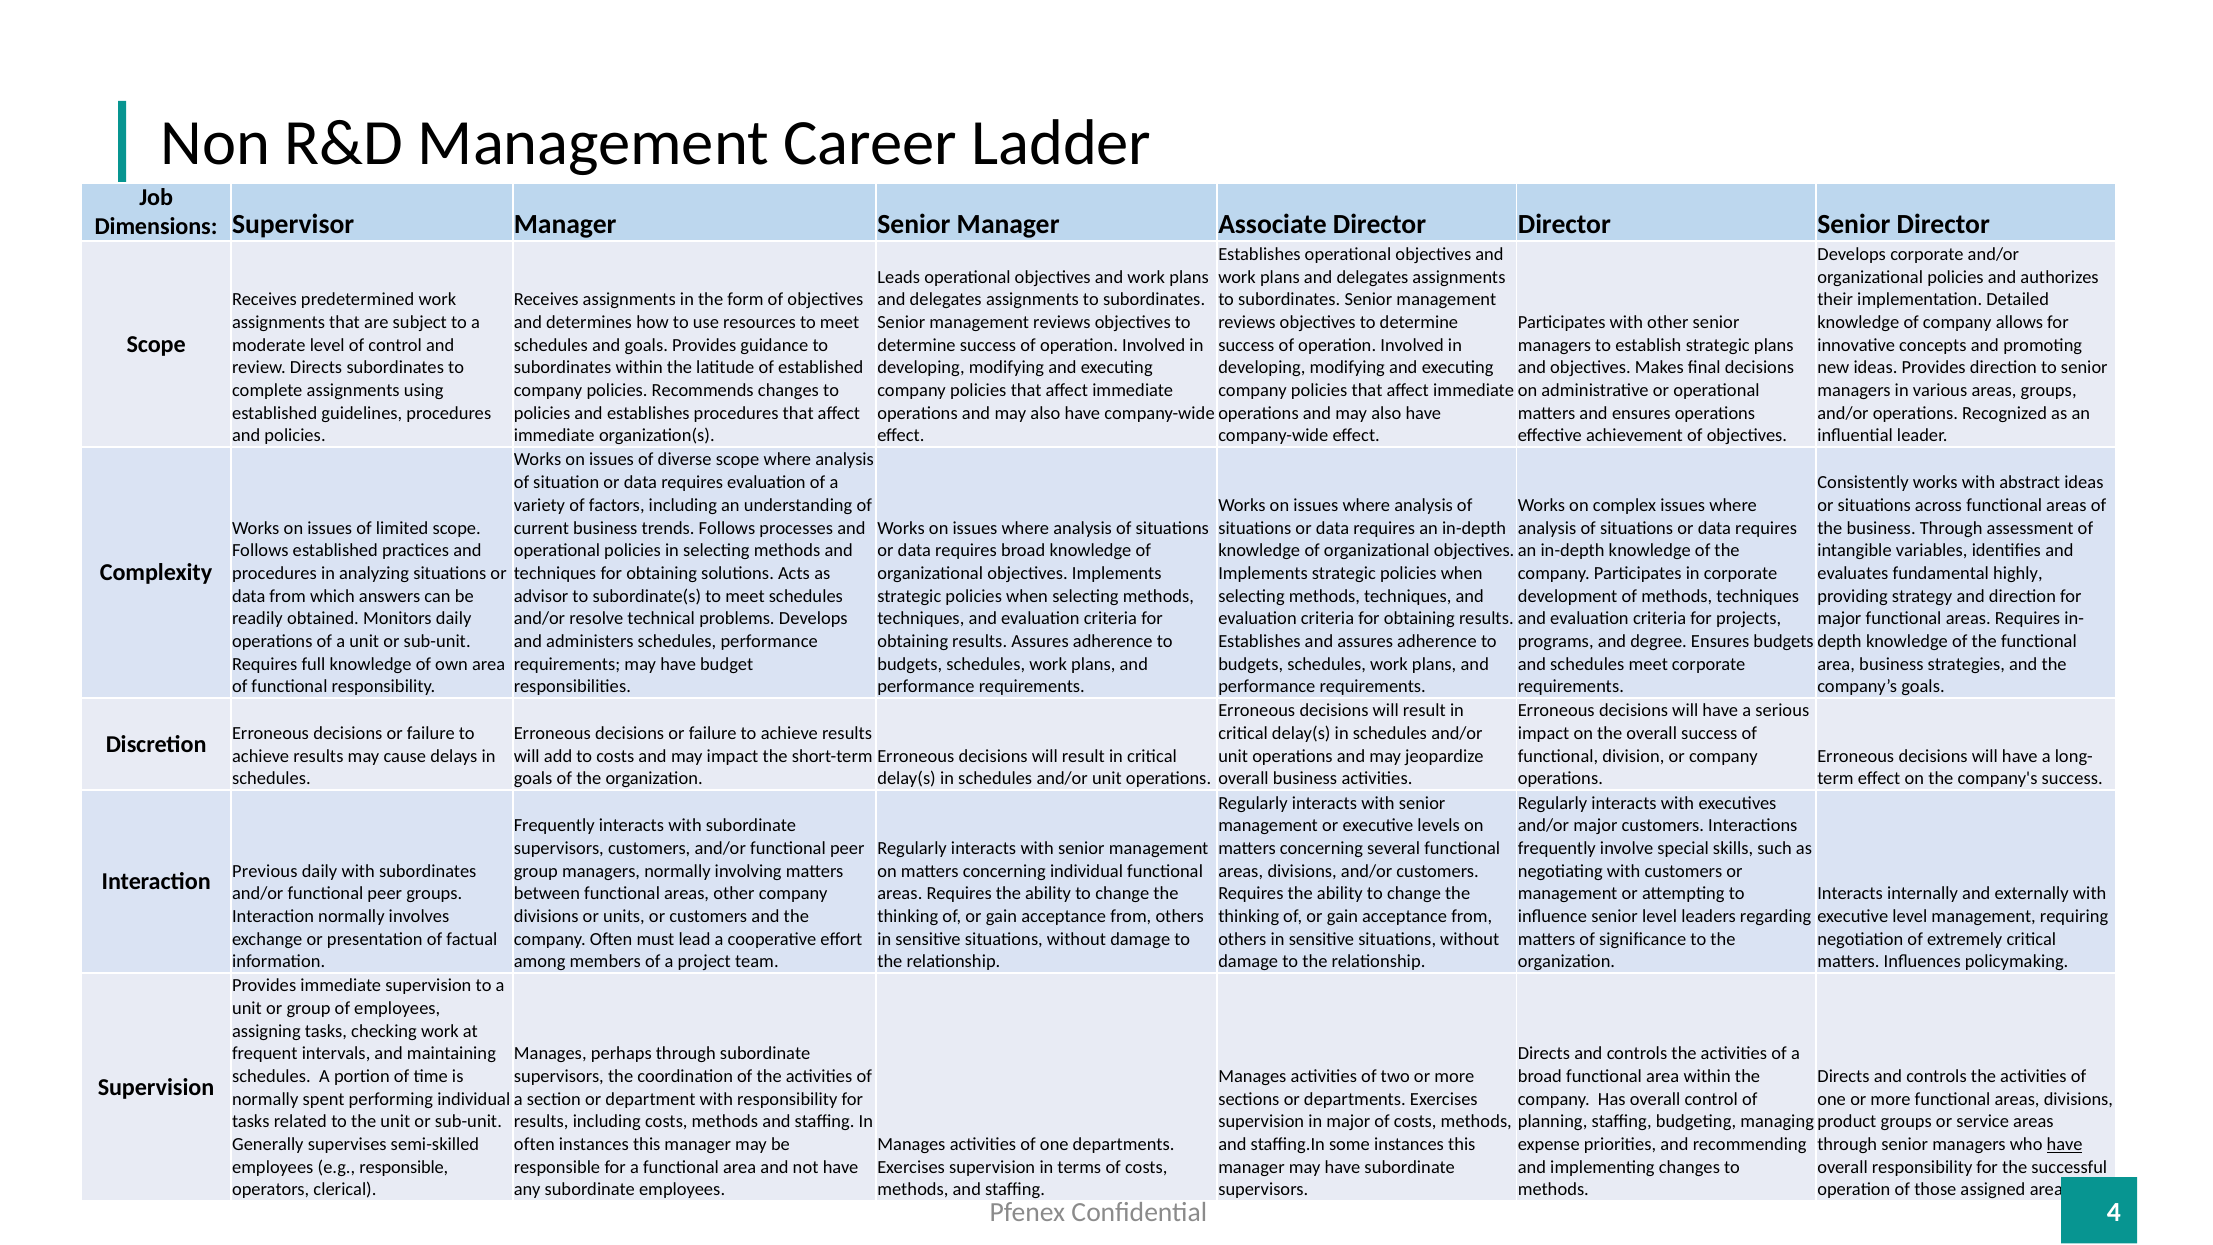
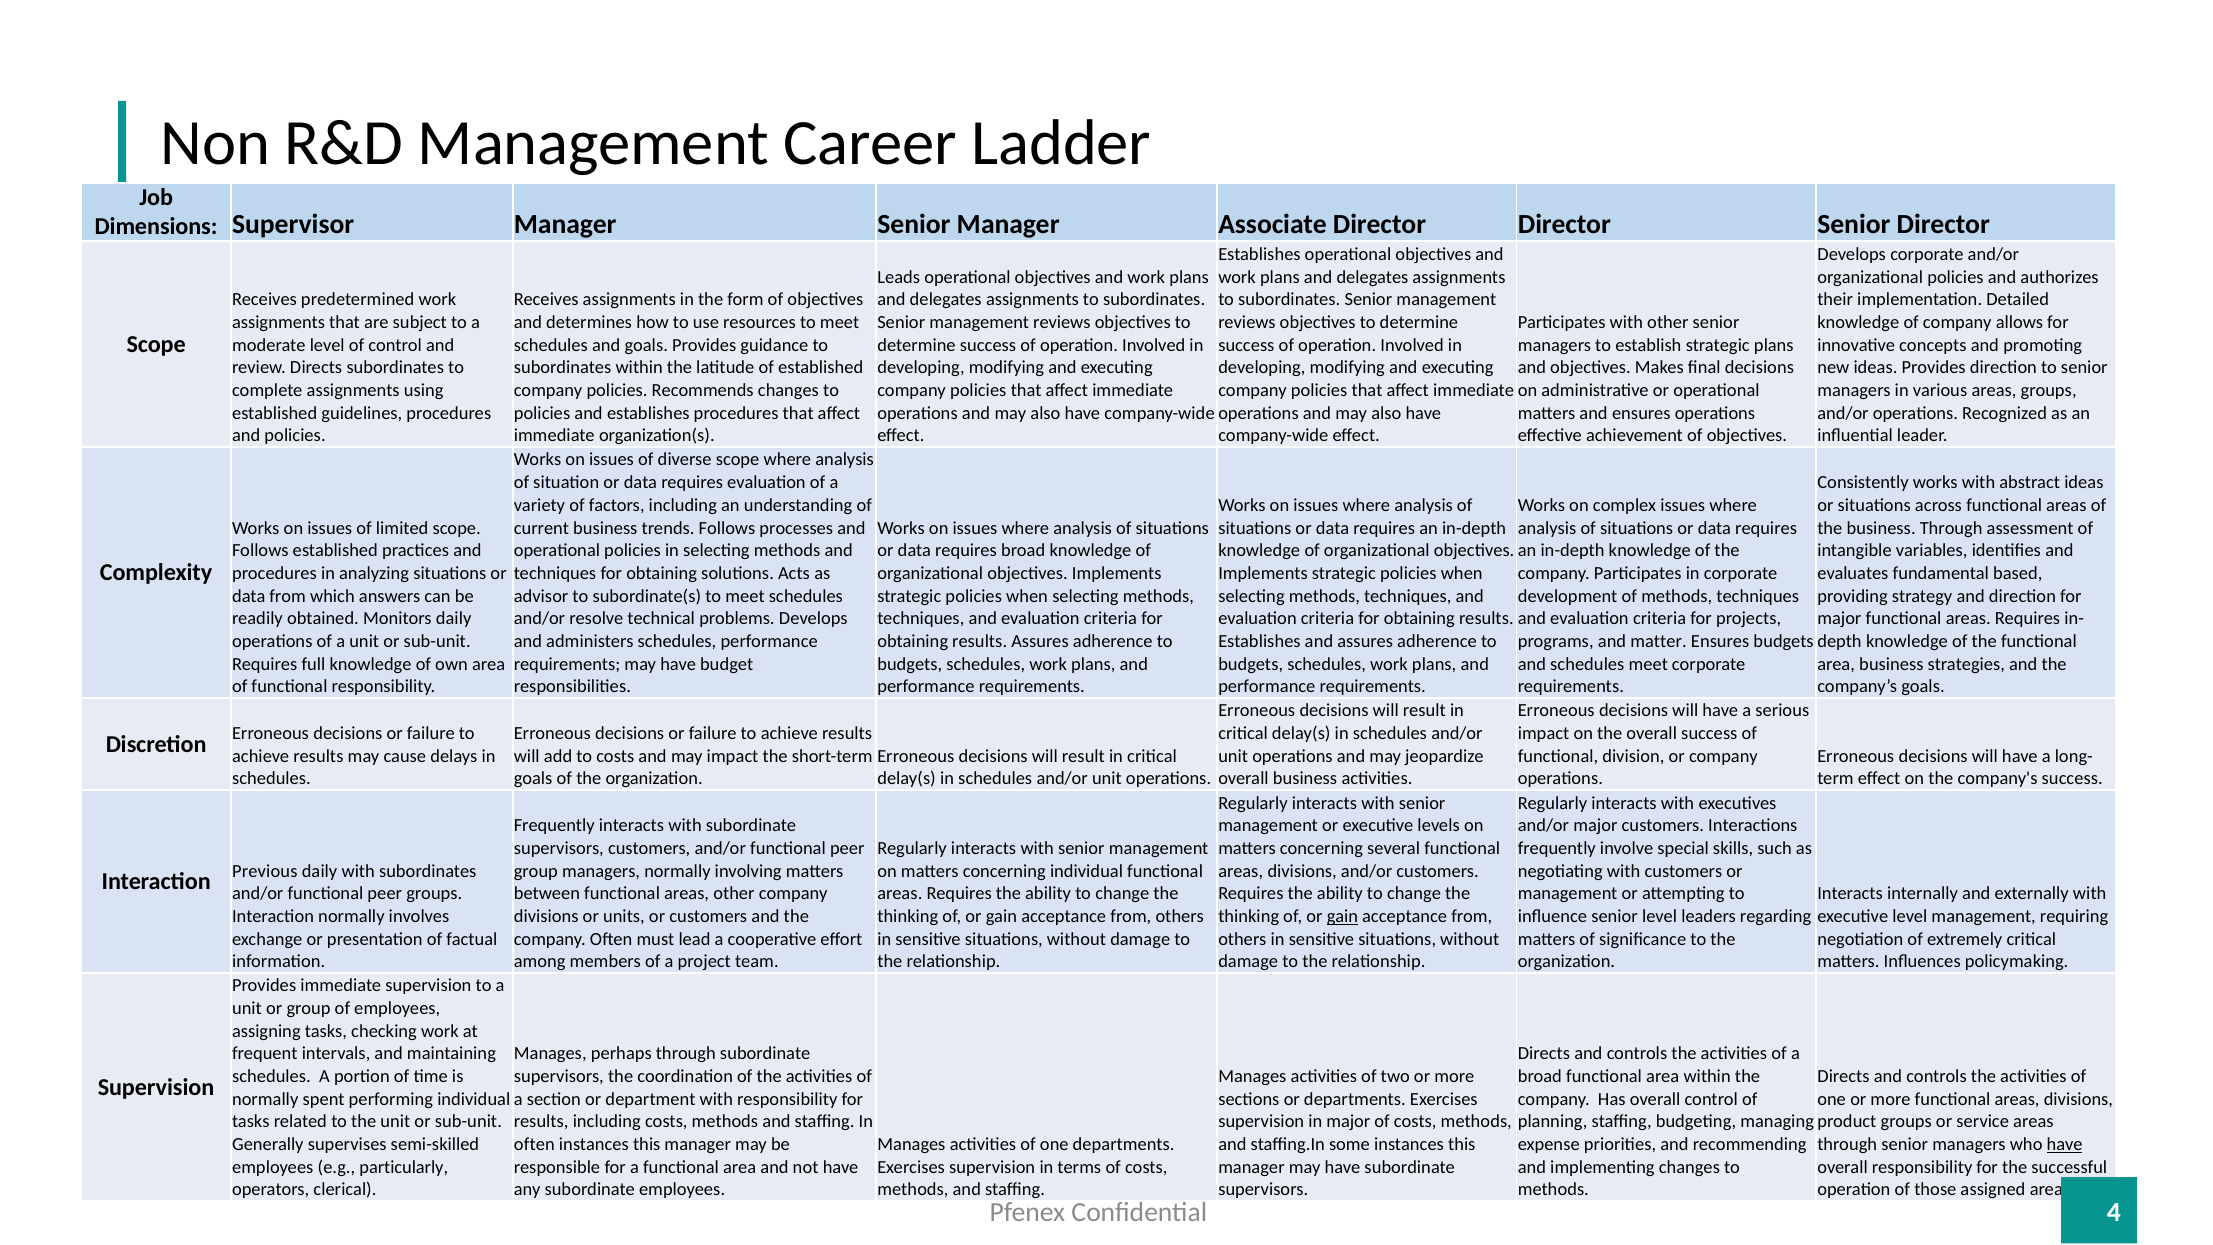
highly: highly -> based
degree: degree -> matter
gain at (1342, 916) underline: none -> present
e.g responsible: responsible -> particularly
